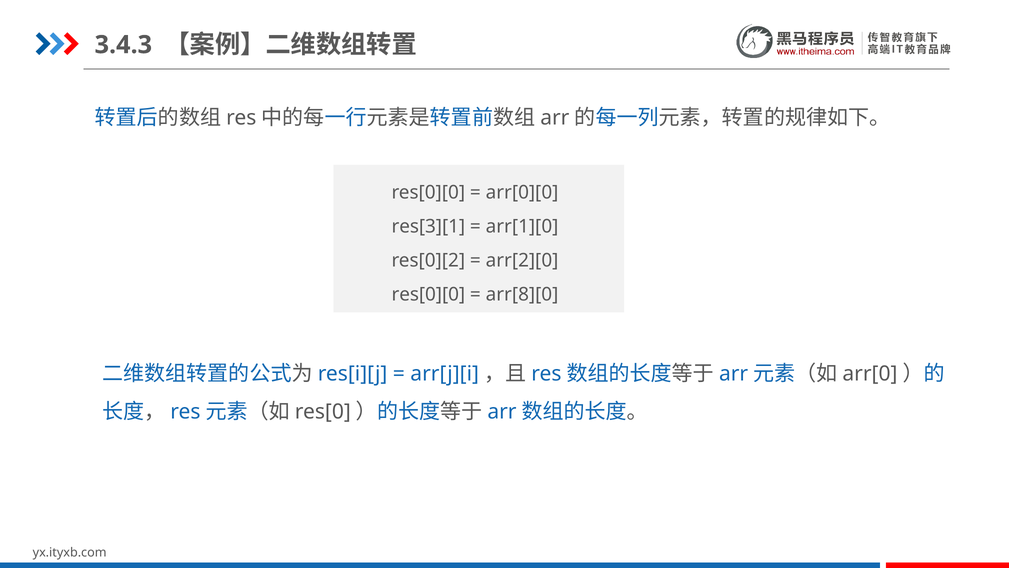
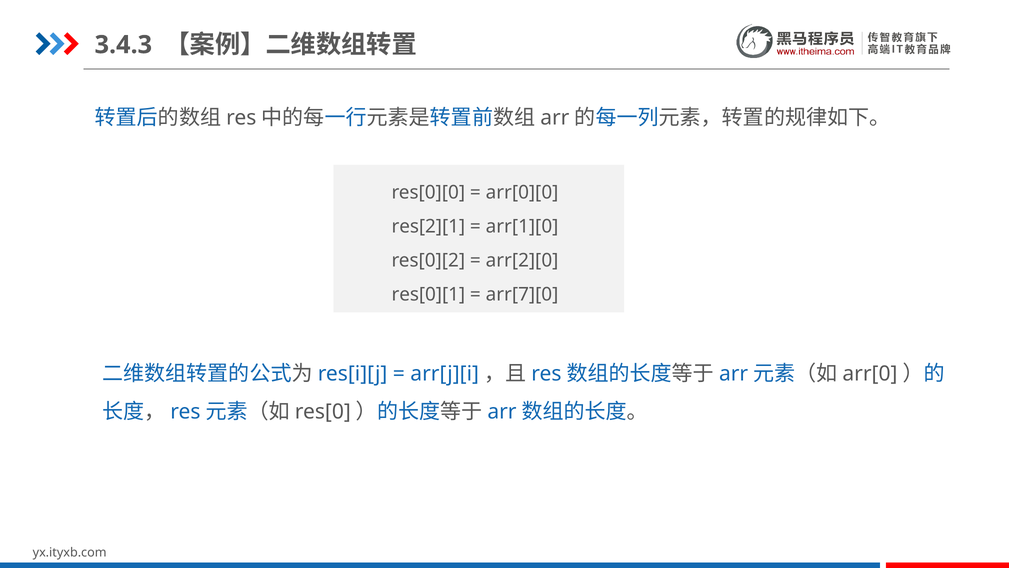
res[3][1: res[3][1 -> res[2][1
res[0][0 at (428, 295): res[0][0 -> res[0][1
arr[8][0: arr[8][0 -> arr[7][0
